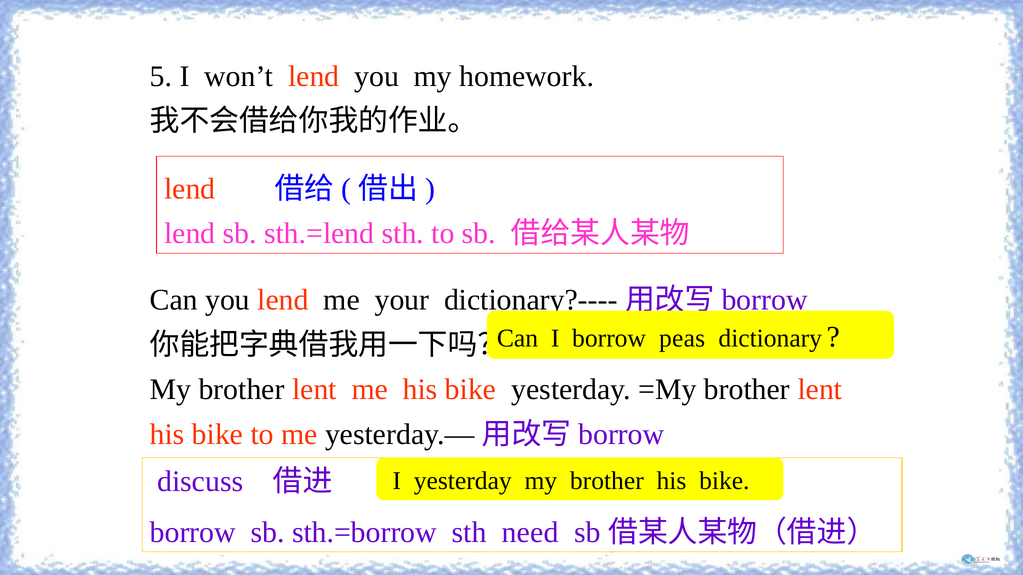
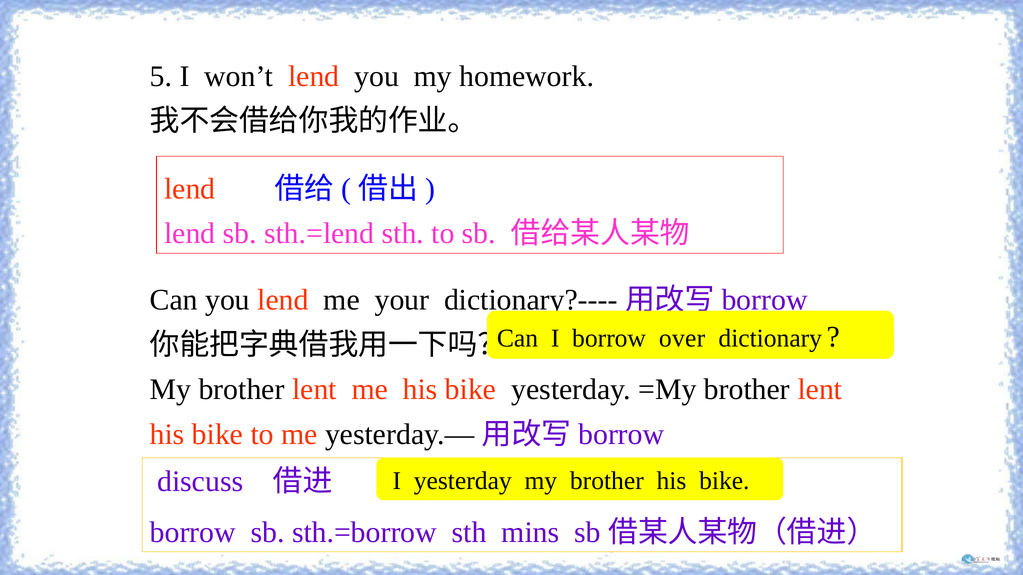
peas: peas -> over
need: need -> mins
